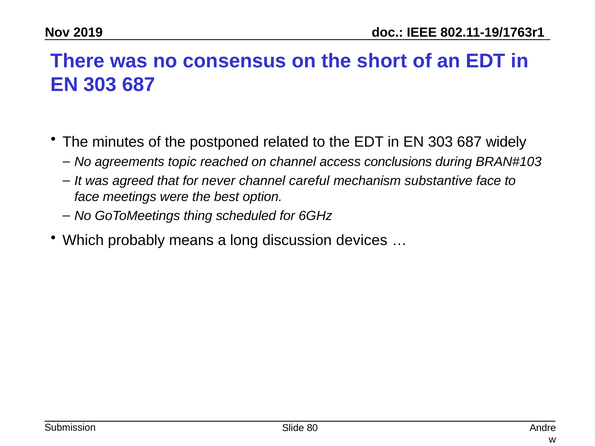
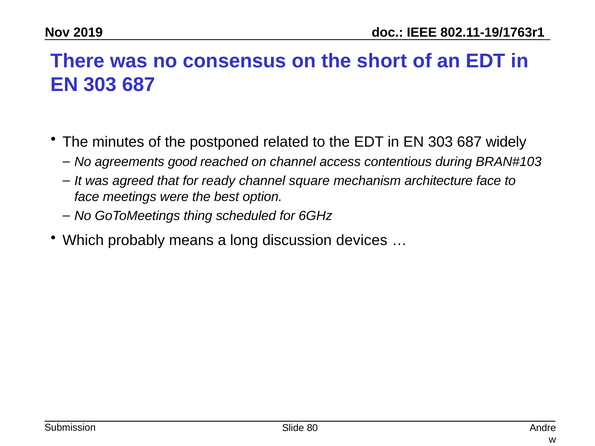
topic: topic -> good
conclusions: conclusions -> contentious
never: never -> ready
careful: careful -> square
substantive: substantive -> architecture
